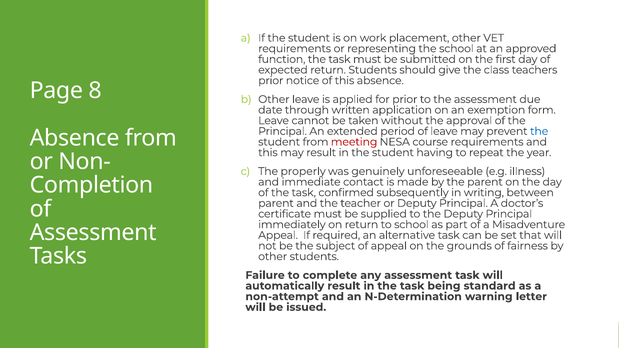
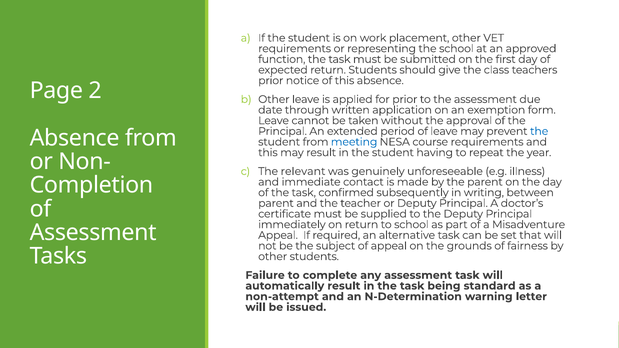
8: 8 -> 2
meeting colour: red -> blue
properly: properly -> relevant
